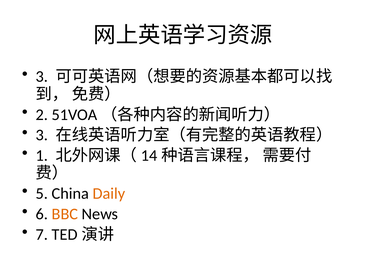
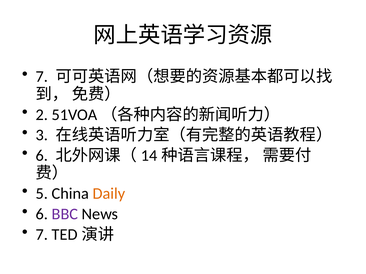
3 at (42, 77): 3 -> 7
1 at (42, 156): 1 -> 6
BBC colour: orange -> purple
